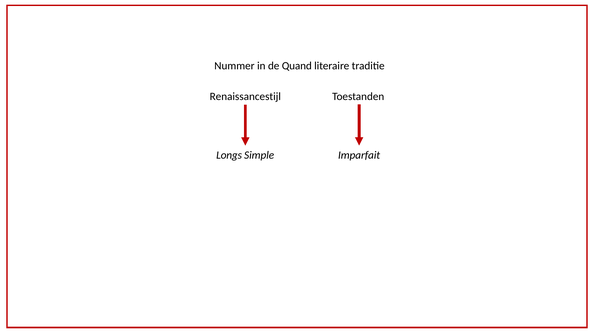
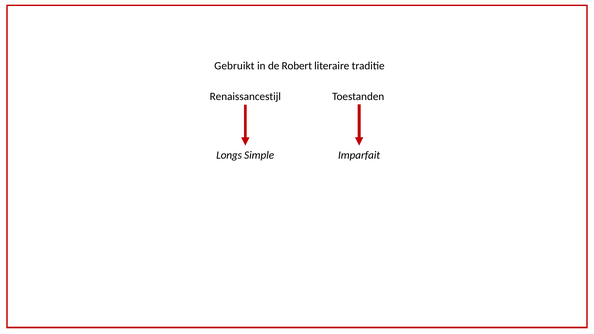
Nummer: Nummer -> Gebruikt
Quand: Quand -> Robert
